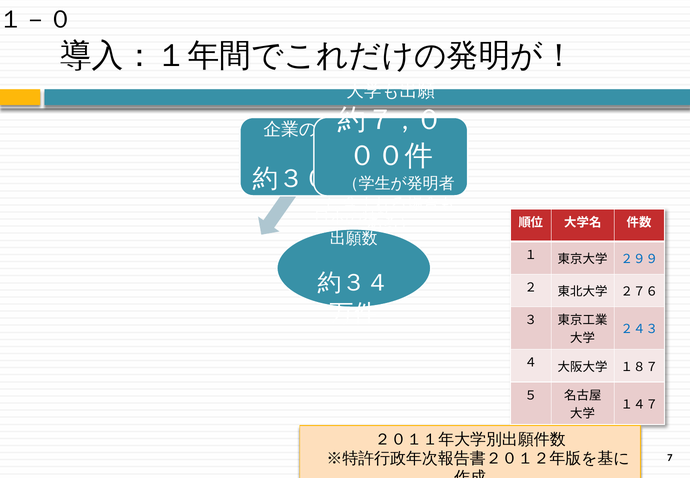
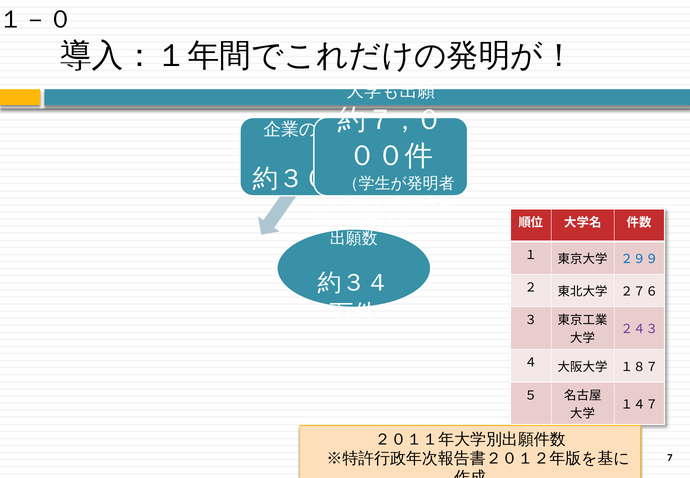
２４３ colour: blue -> purple
